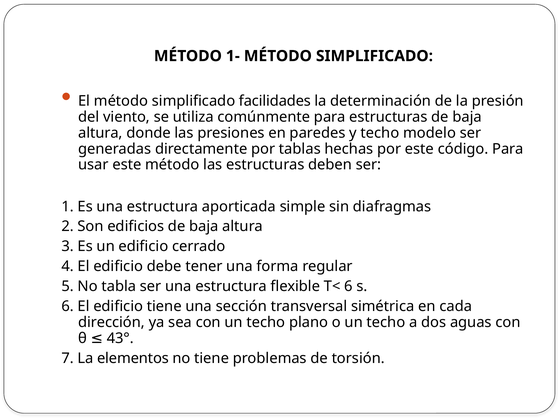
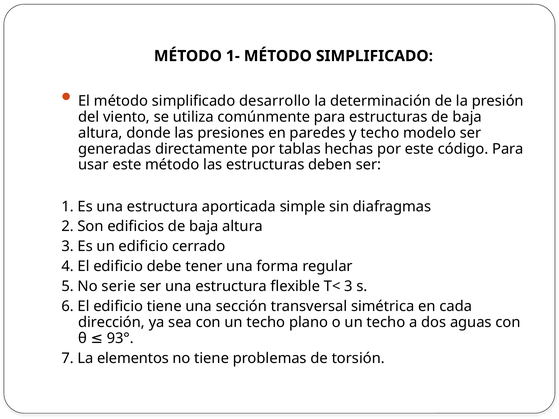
facilidades: facilidades -> desarrollo
tabla: tabla -> serie
T< 6: 6 -> 3
43°: 43° -> 93°
